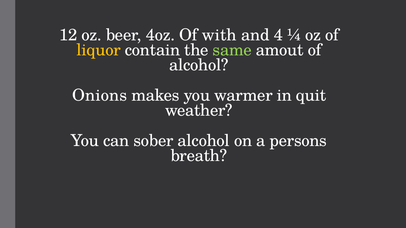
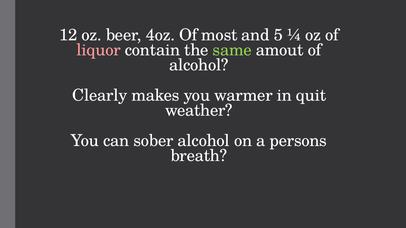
with: with -> most
4: 4 -> 5
liquor colour: yellow -> pink
Onions: Onions -> Clearly
